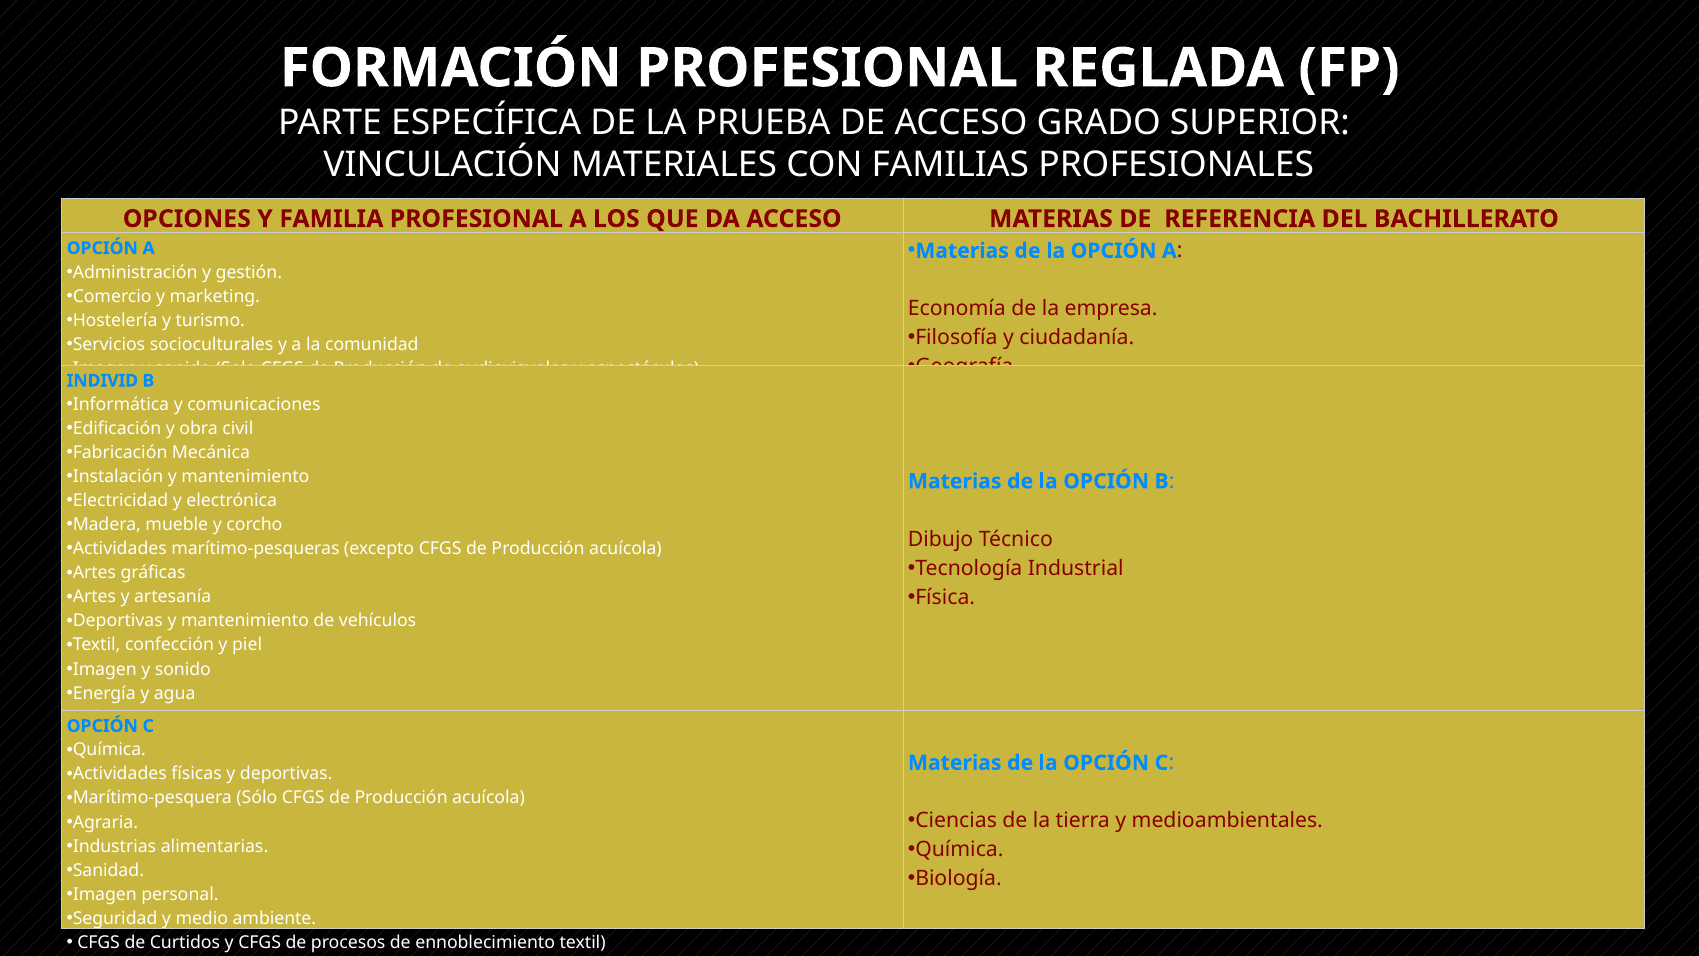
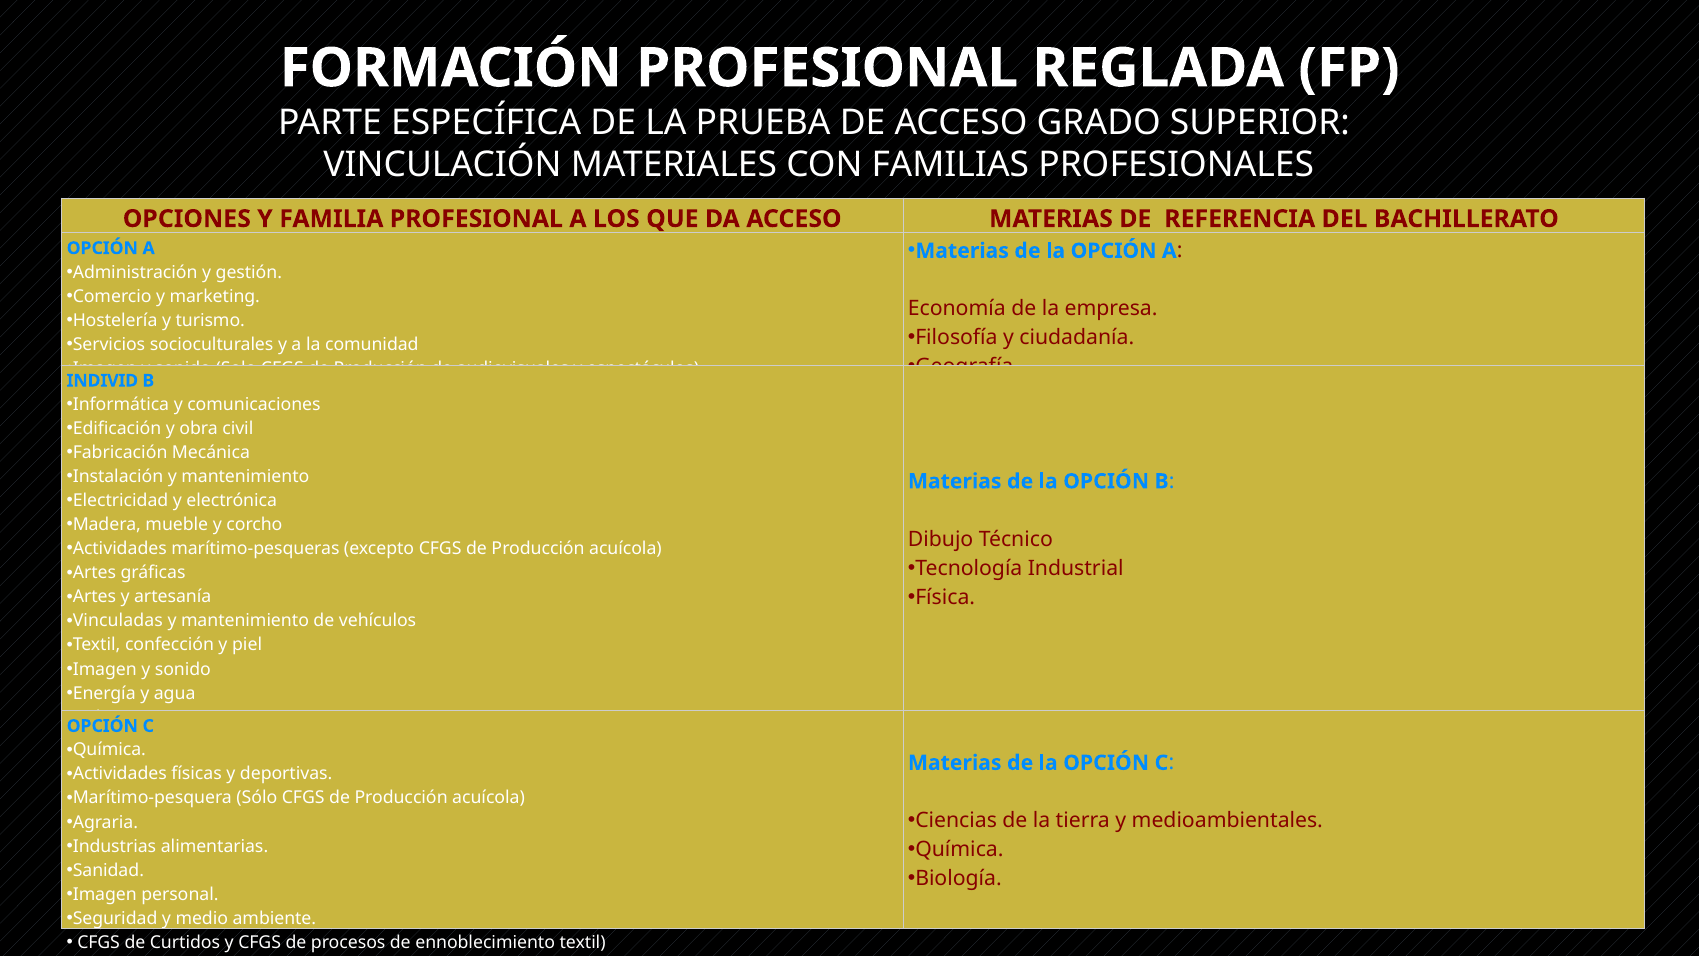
Deportivas at (118, 621): Deportivas -> Vinculadas
